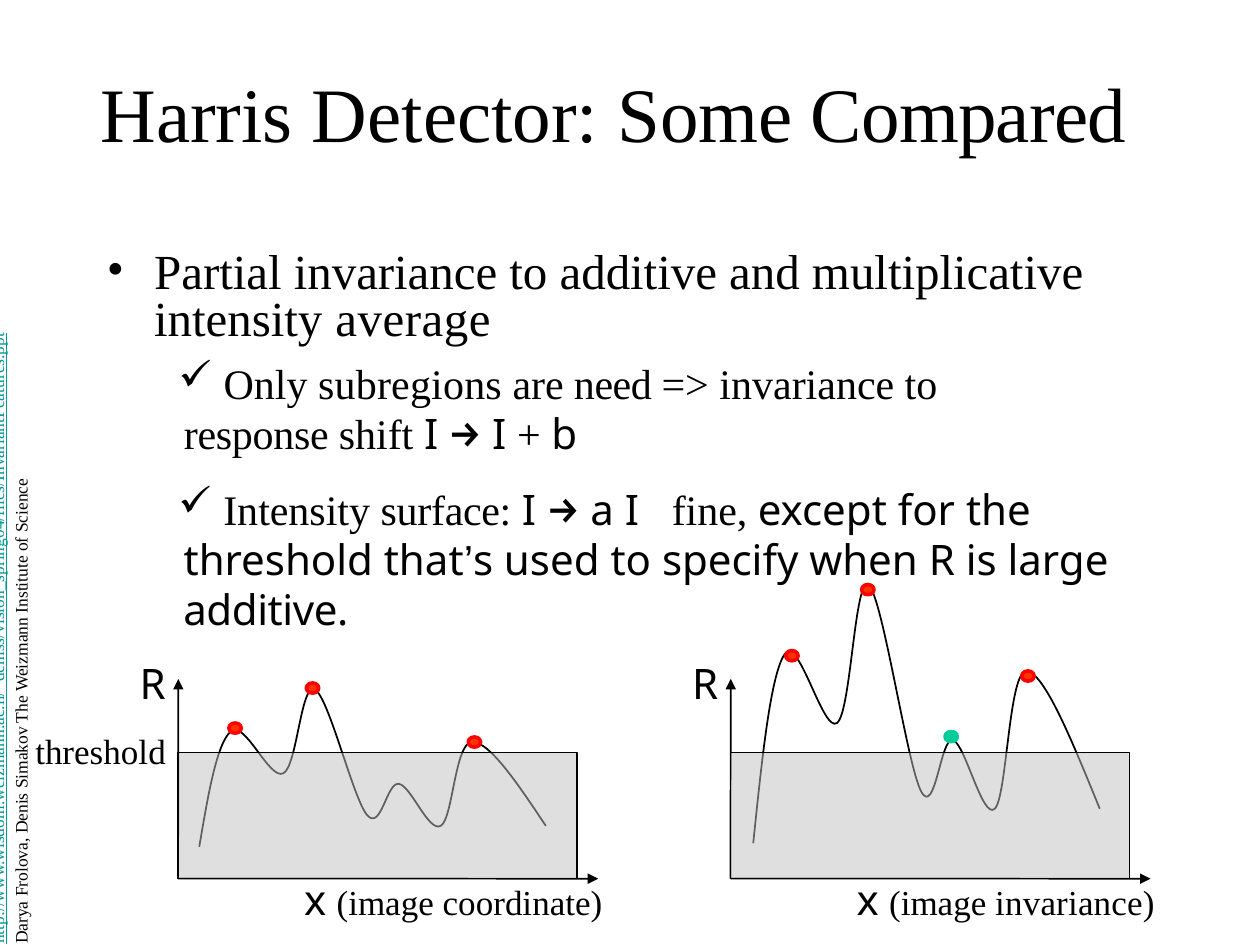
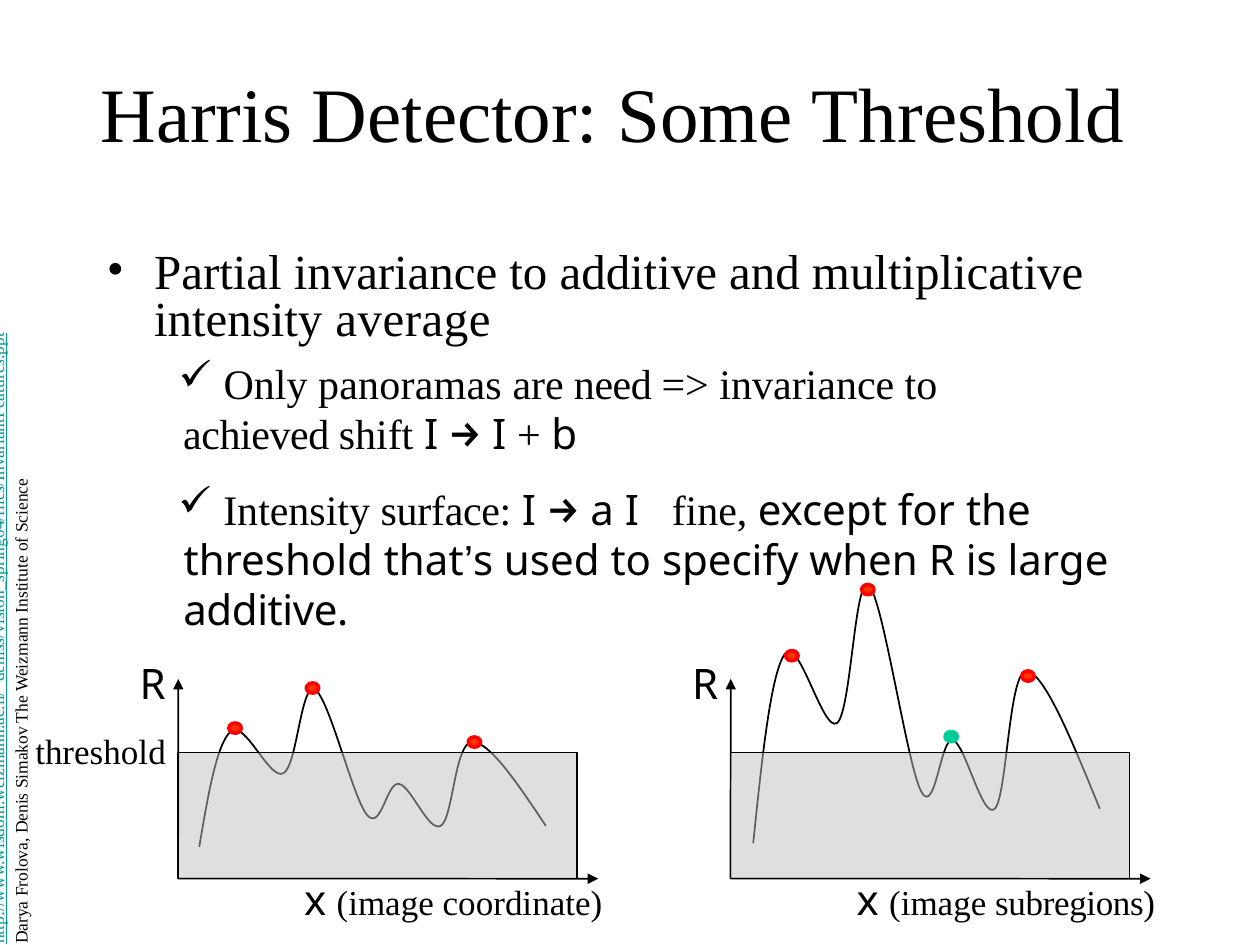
Some Compared: Compared -> Threshold
subregions: subregions -> panoramas
response: response -> achieved
image invariance: invariance -> subregions
